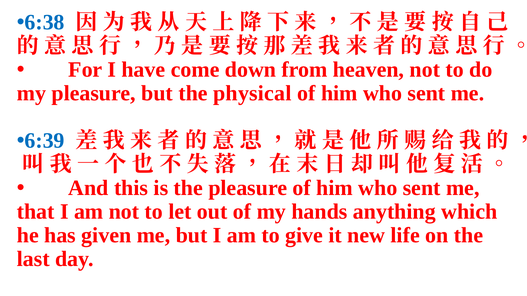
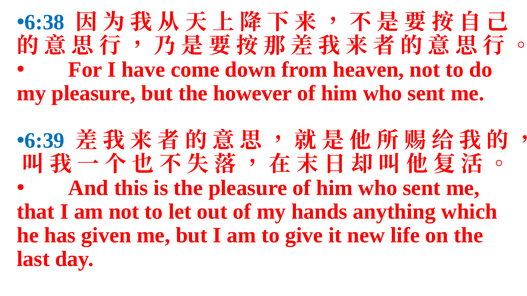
physical: physical -> however
